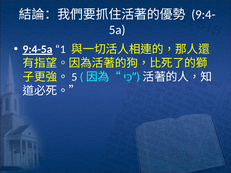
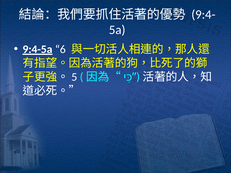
1: 1 -> 6
